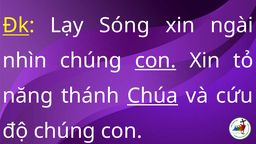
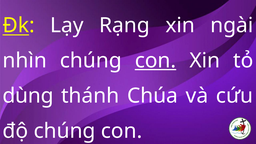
Sóng: Sóng -> Rạng
năng: năng -> dùng
Chúa underline: present -> none
